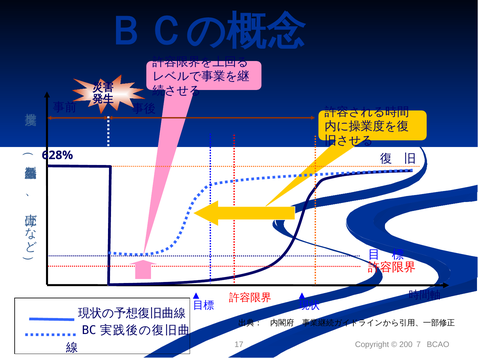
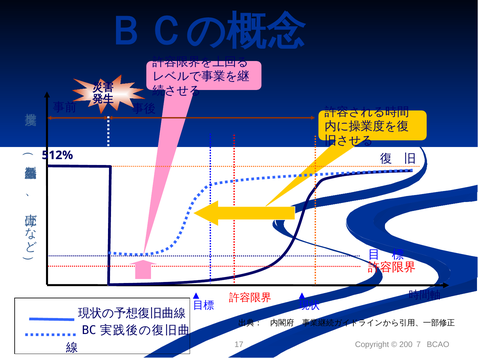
628%: 628% -> 512%
